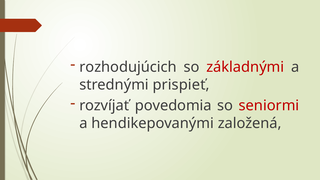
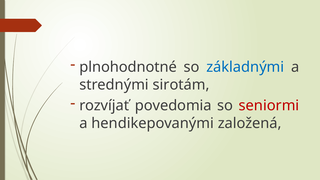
rozhodujúcich: rozhodujúcich -> plnohodnotné
základnými colour: red -> blue
prispieť: prispieť -> sirotám
